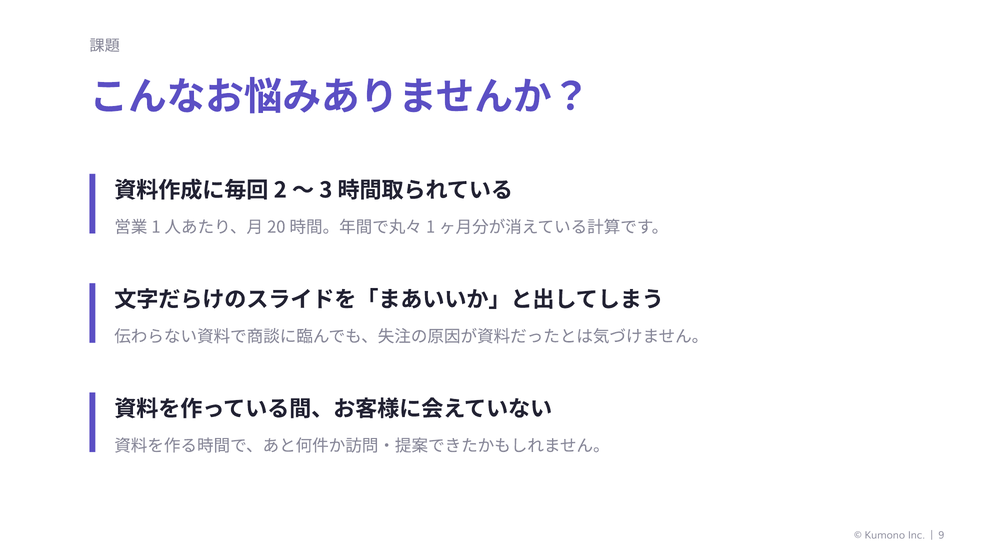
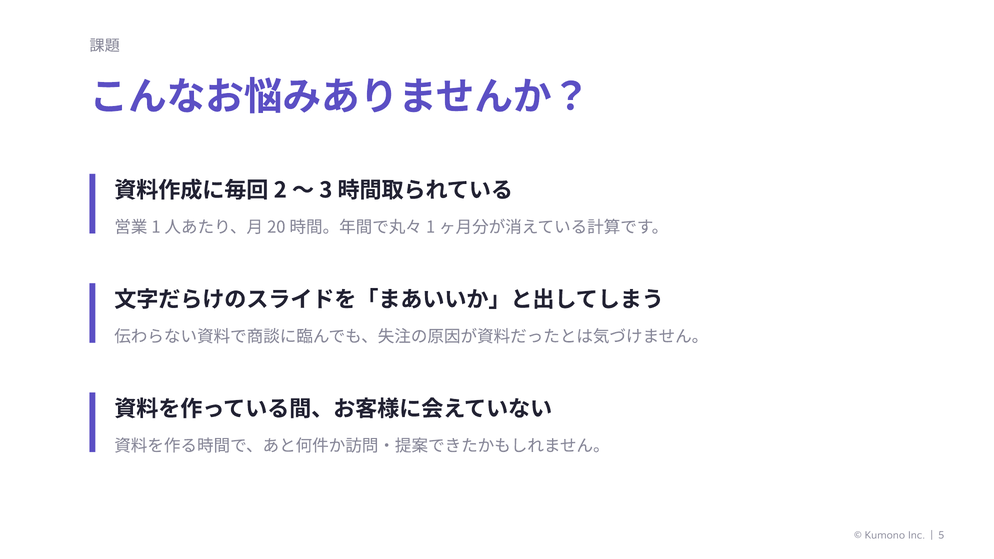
9: 9 -> 5
